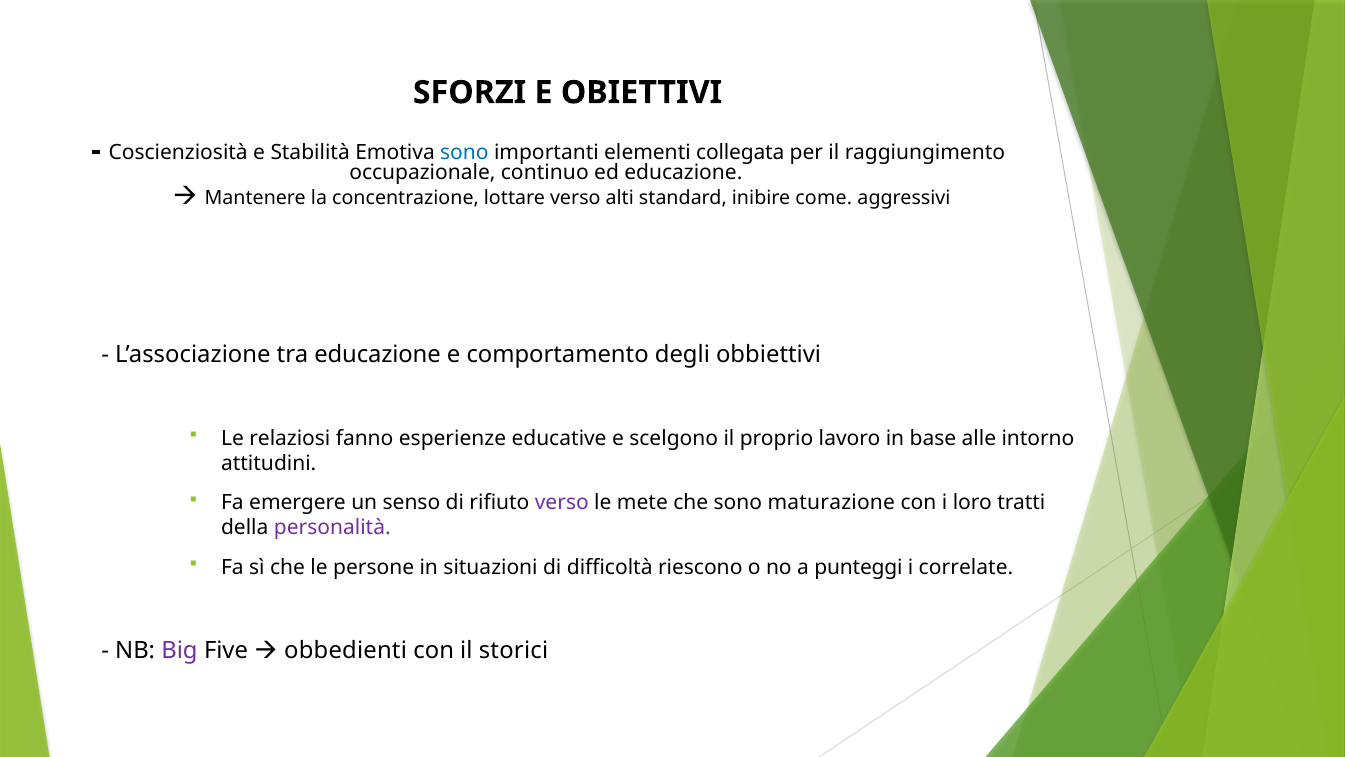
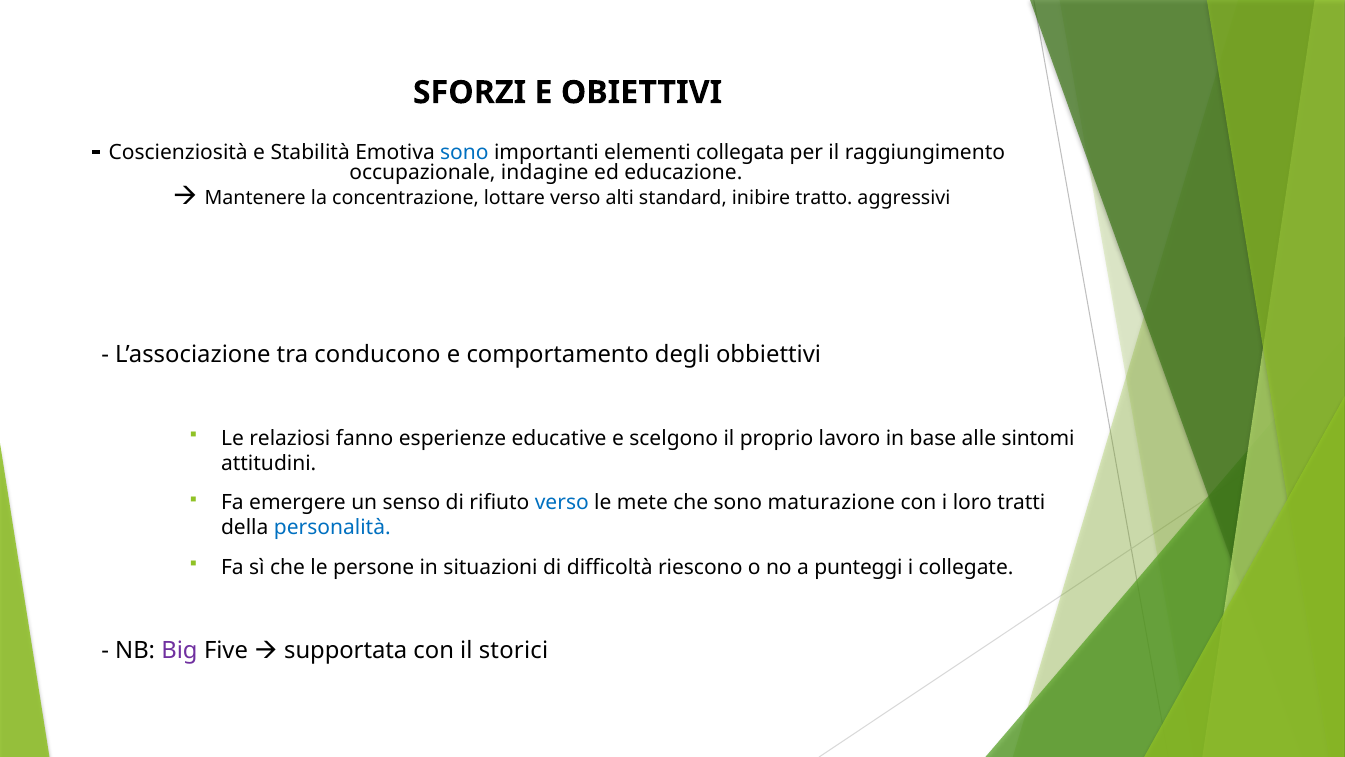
continuo: continuo -> indagine
come: come -> tratto
tra educazione: educazione -> conducono
intorno: intorno -> sintomi
verso at (562, 502) colour: purple -> blue
personalità colour: purple -> blue
correlate: correlate -> collegate
obbedienti: obbedienti -> supportata
